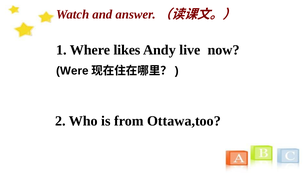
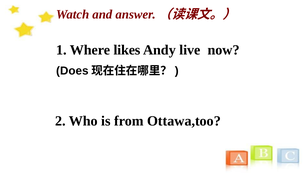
Were: Were -> Does
